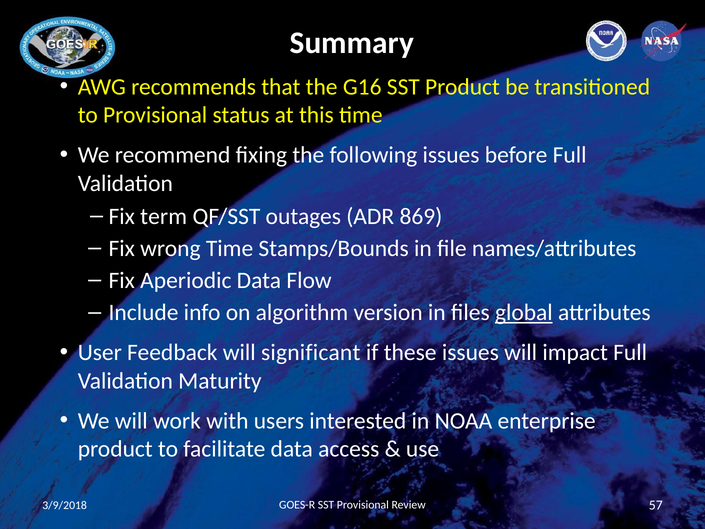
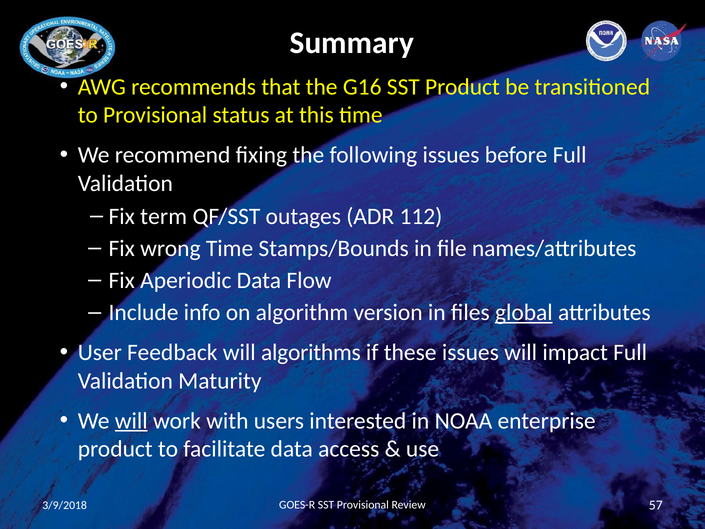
869: 869 -> 112
significant: significant -> algorithms
will at (131, 421) underline: none -> present
